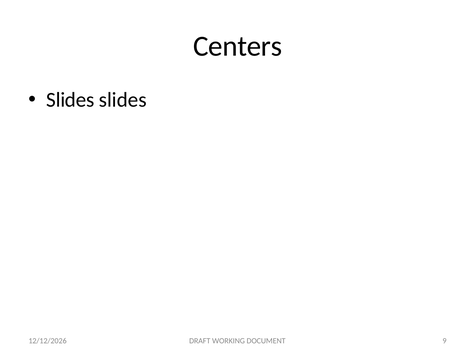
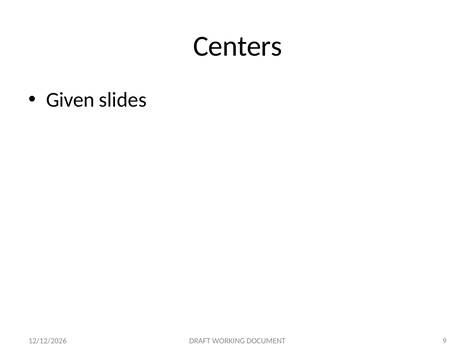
Slides at (70, 100): Slides -> Given
